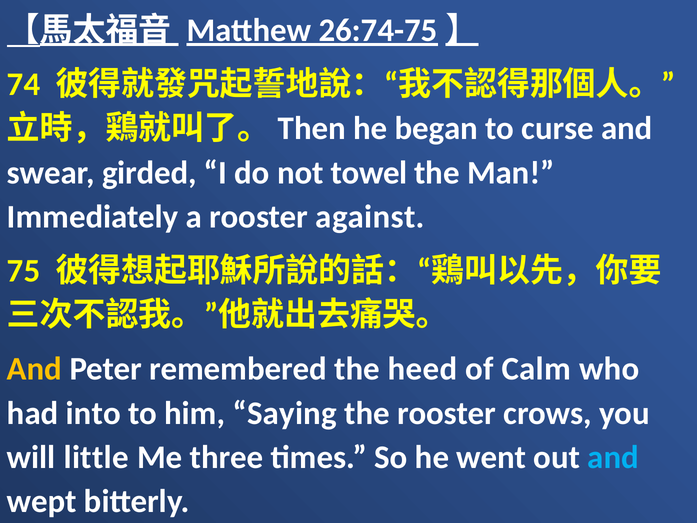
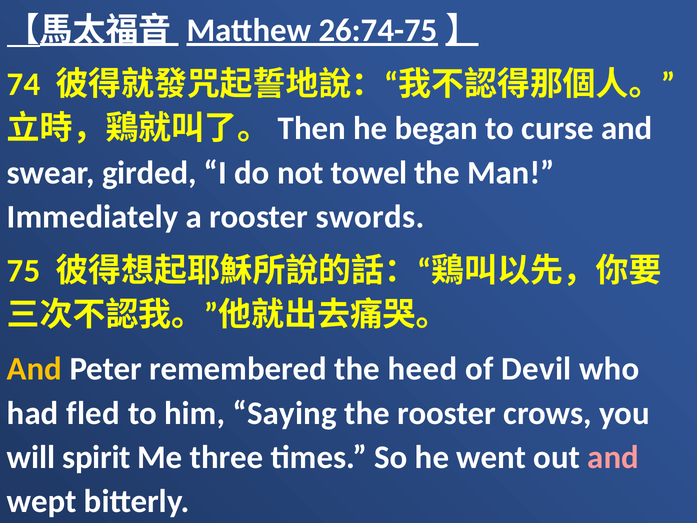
against: against -> swords
Calm: Calm -> Devil
into: into -> fled
little: little -> spirit
and at (613, 457) colour: light blue -> pink
